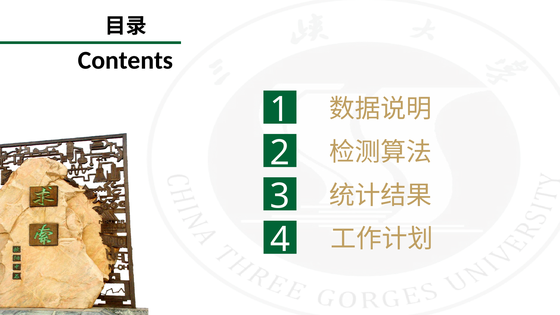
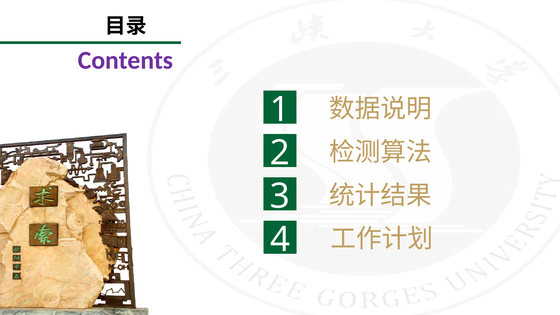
Contents colour: black -> purple
